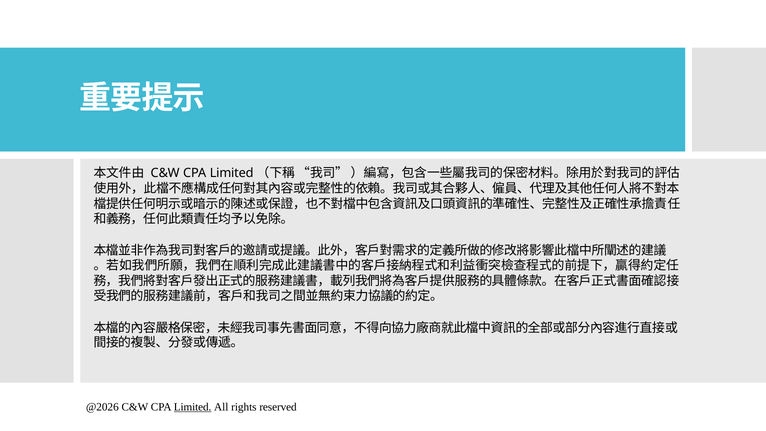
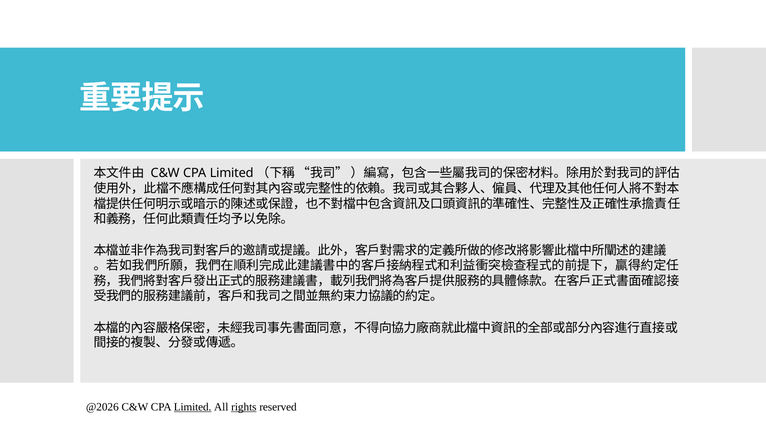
rights underline: none -> present
